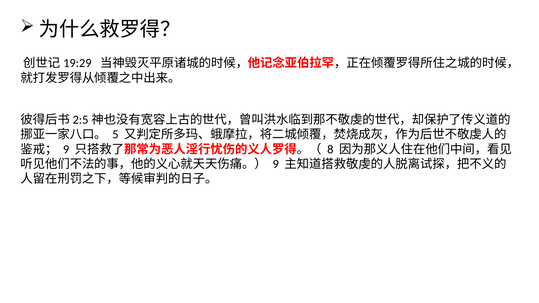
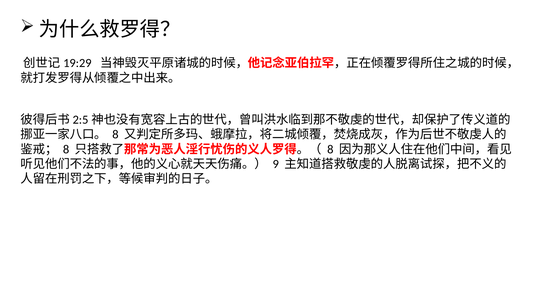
5 at (115, 135): 5 -> 8
9 at (66, 149): 9 -> 8
